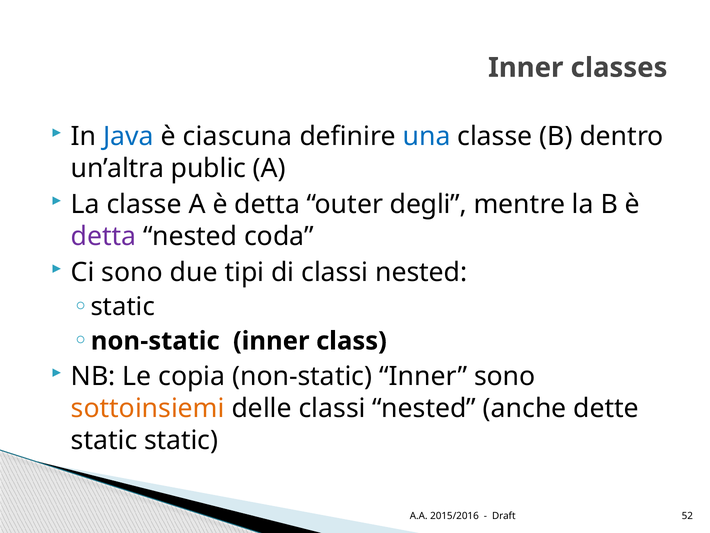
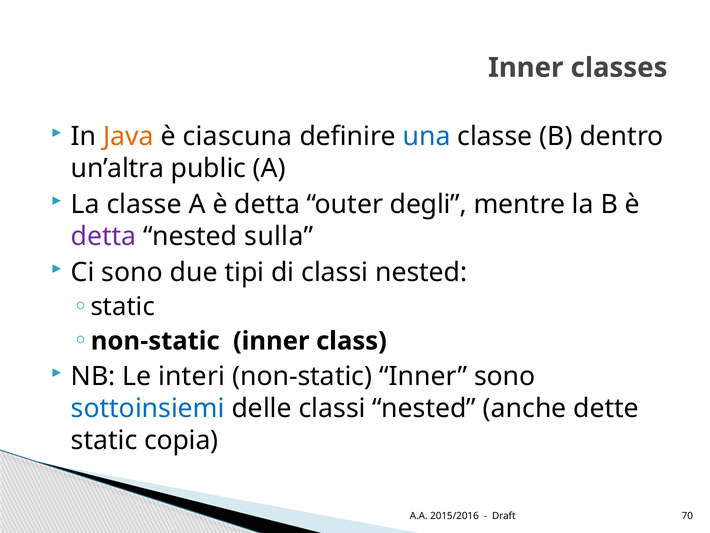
Java colour: blue -> orange
coda: coda -> sulla
copia: copia -> interi
sottoinsiemi colour: orange -> blue
static static: static -> copia
52: 52 -> 70
